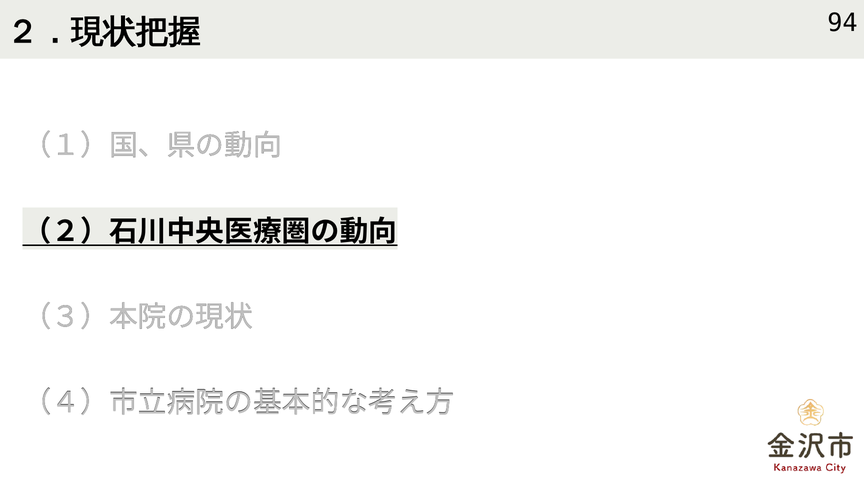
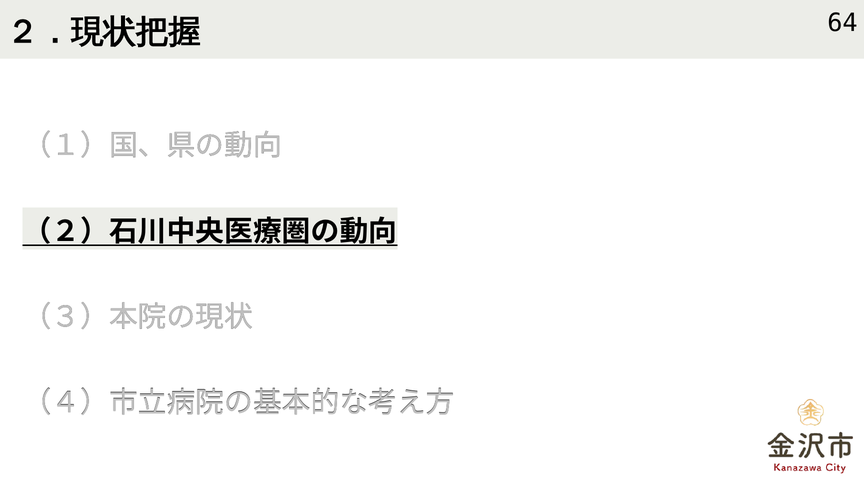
94: 94 -> 64
